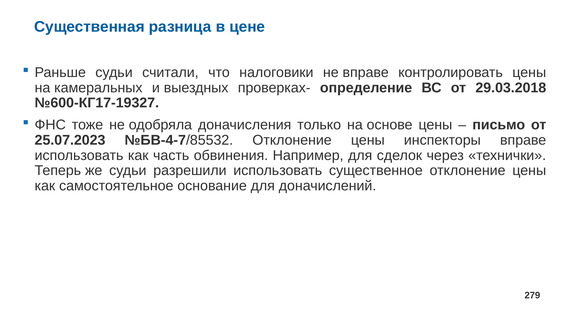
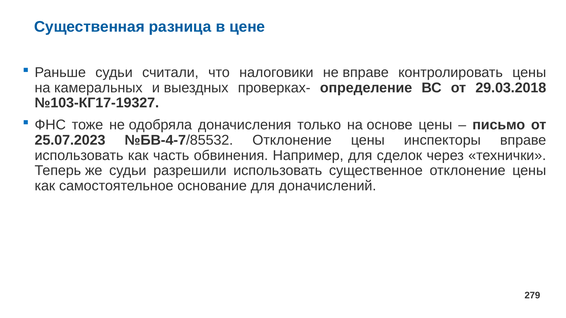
№600-КГ17-19327: №600-КГ17-19327 -> №103-КГ17-19327
